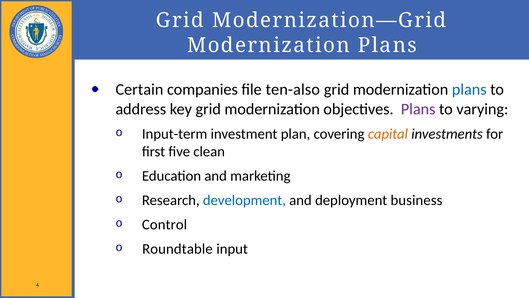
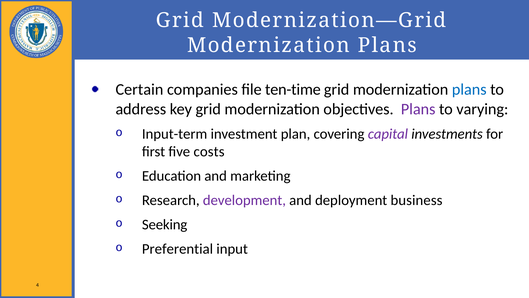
ten-also: ten-also -> ten-time
capital colour: orange -> purple
clean: clean -> costs
development colour: blue -> purple
Control: Control -> Seeking
Roundtable: Roundtable -> Preferential
